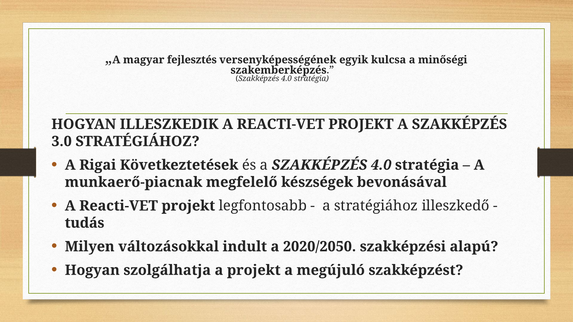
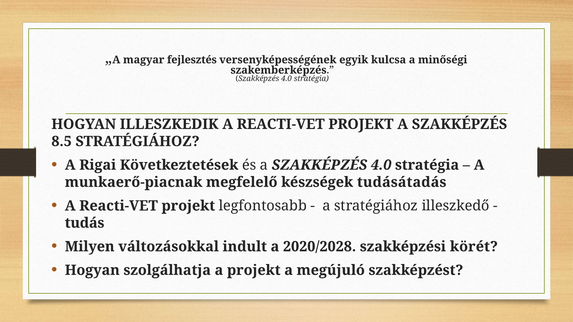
3.0: 3.0 -> 8.5
bevonásával: bevonásával -> tudásátadás
2020/2050: 2020/2050 -> 2020/2028
alapú: alapú -> körét
